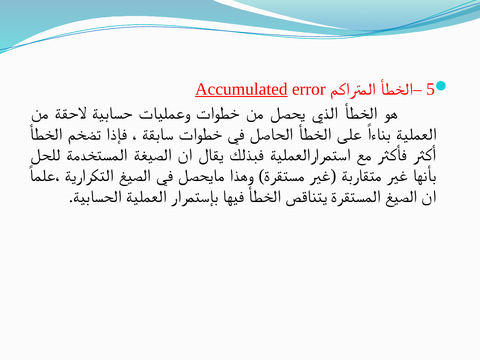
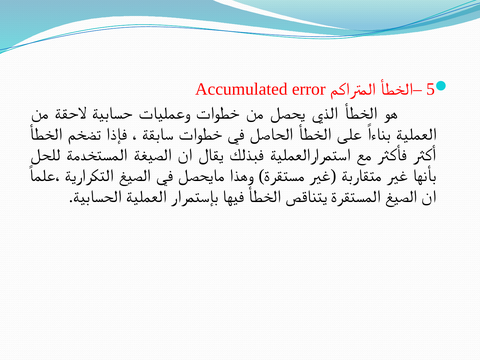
Accumulated underline: present -> none
